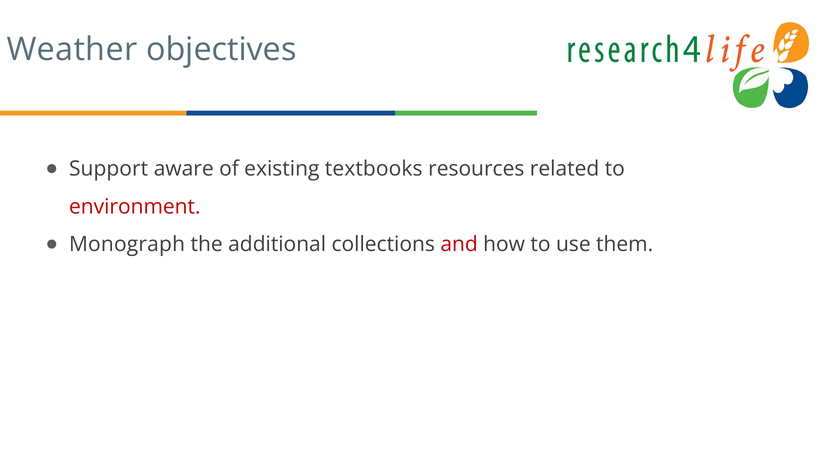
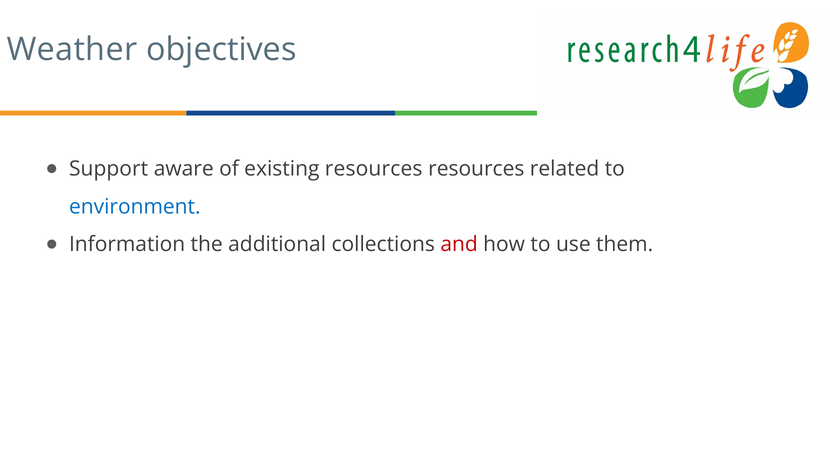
existing textbooks: textbooks -> resources
environment colour: red -> blue
Monograph: Monograph -> Information
